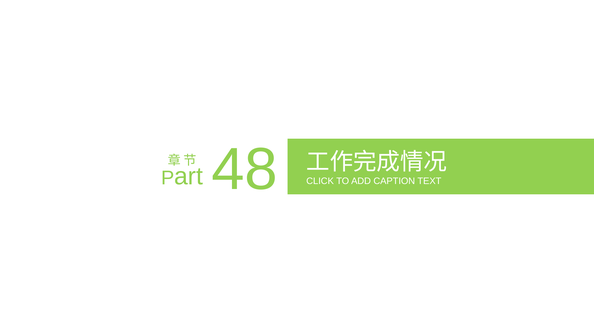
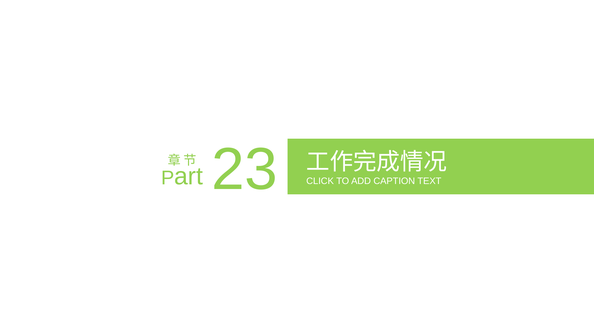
48: 48 -> 23
